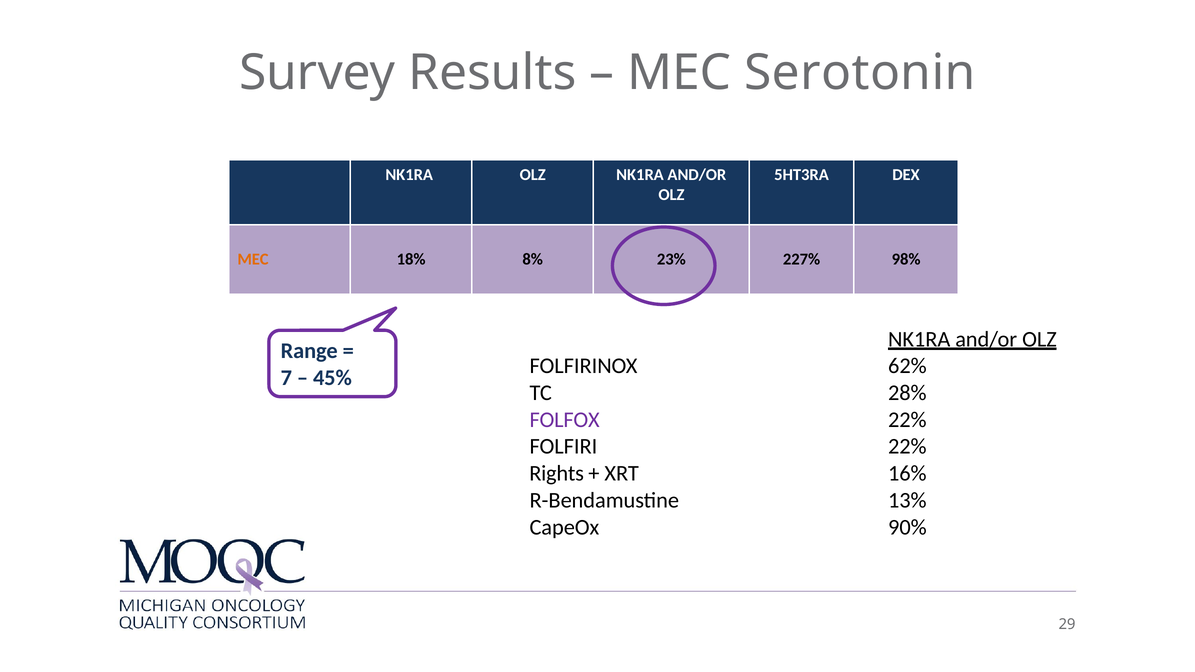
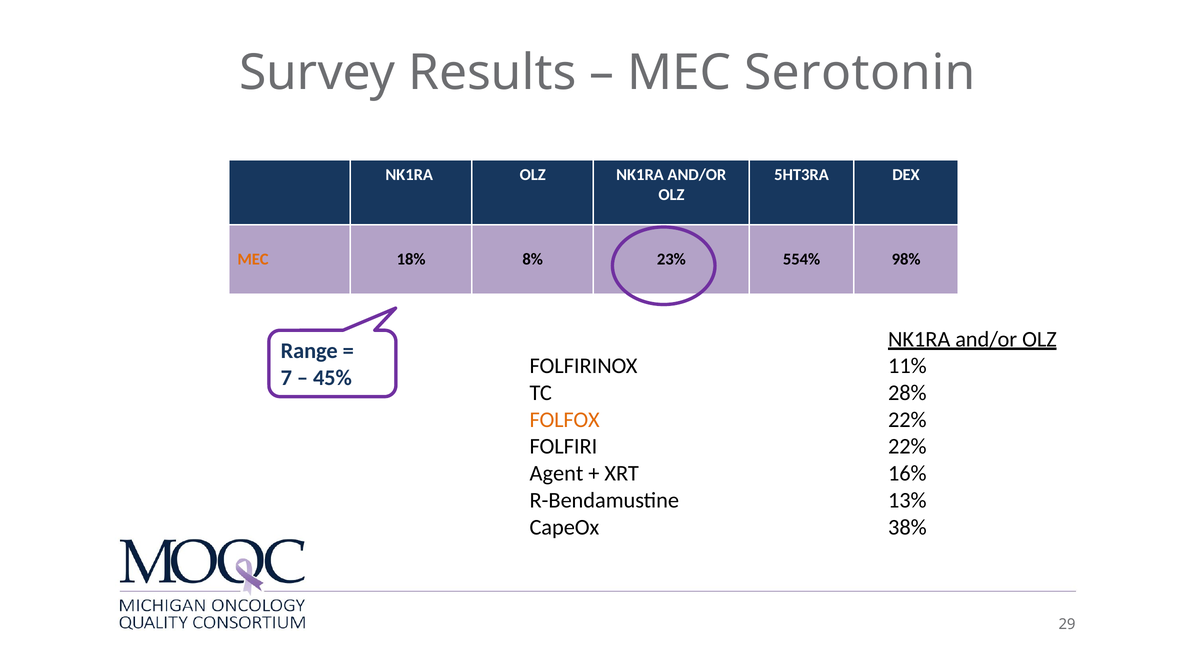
227%: 227% -> 554%
62%: 62% -> 11%
FOLFOX colour: purple -> orange
Rights: Rights -> Agent
90%: 90% -> 38%
